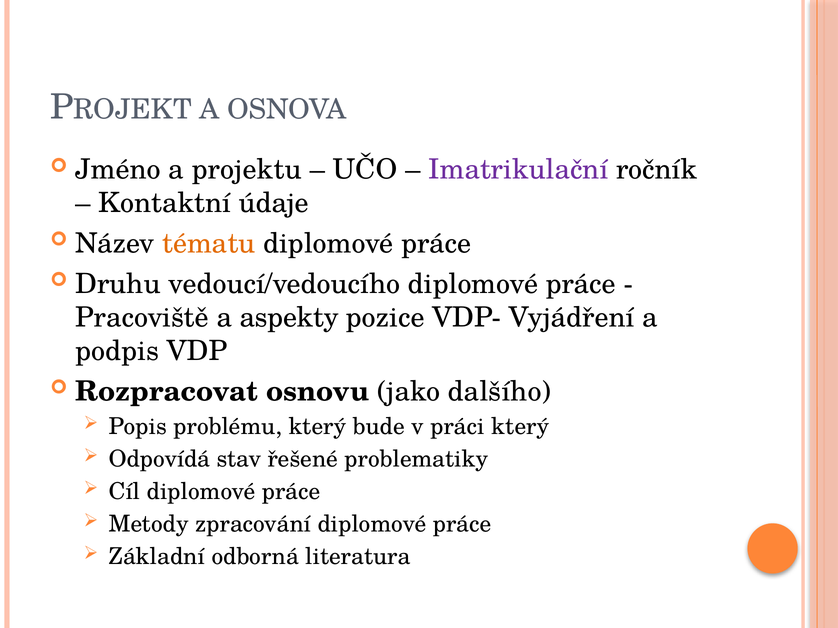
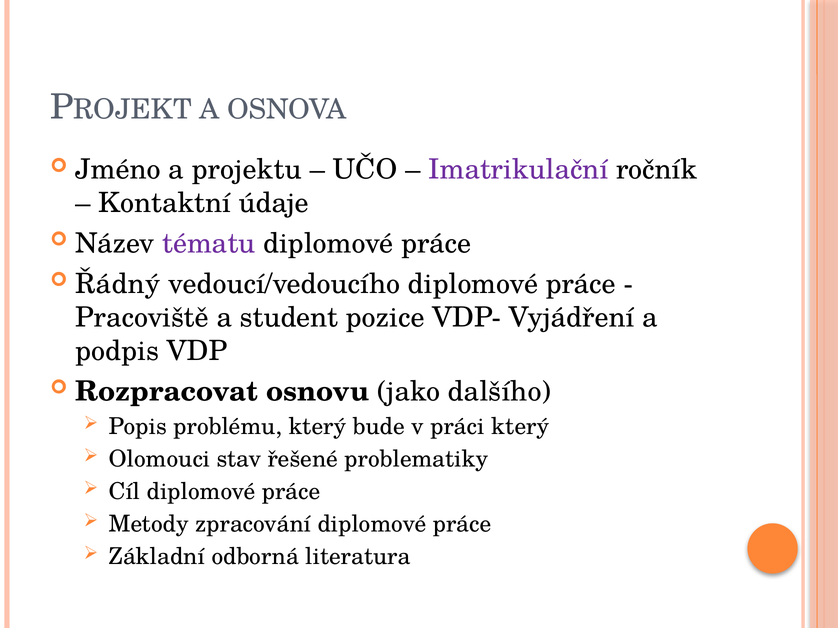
tématu colour: orange -> purple
Druhu: Druhu -> Řádný
aspekty: aspekty -> student
Odpovídá: Odpovídá -> Olomouci
